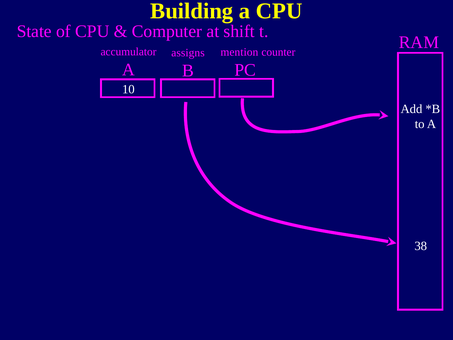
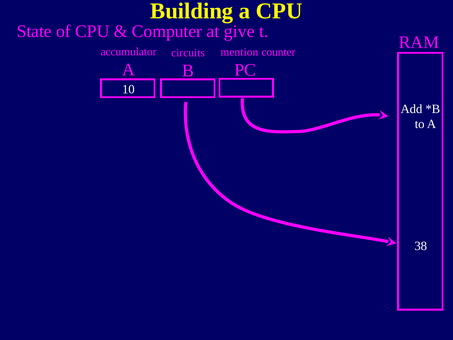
shift: shift -> give
assigns: assigns -> circuits
